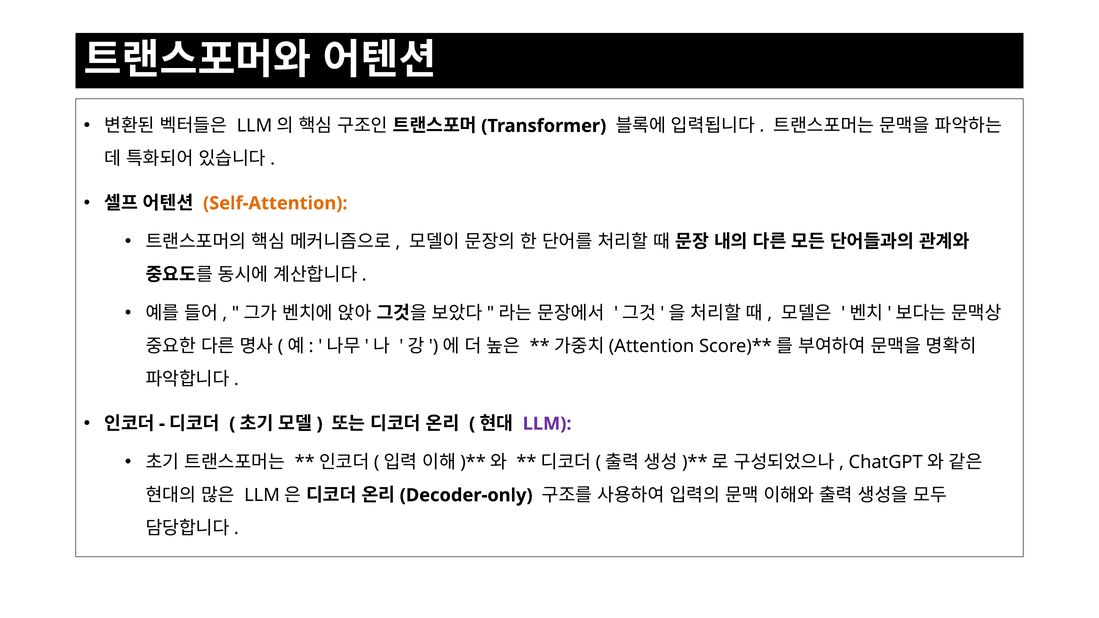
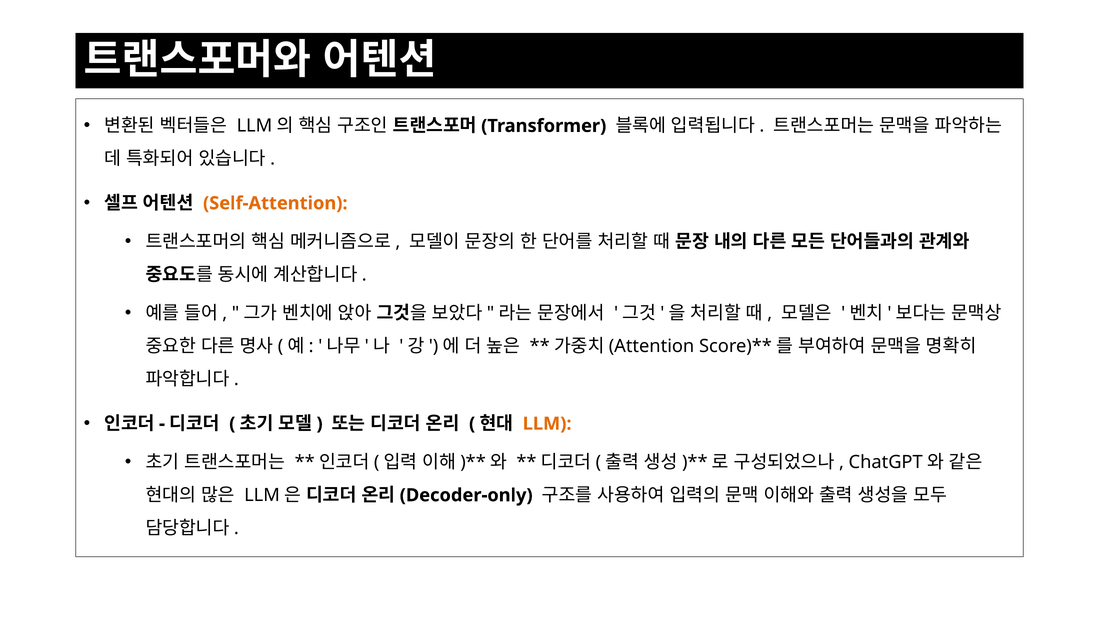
LLM colour: purple -> orange
